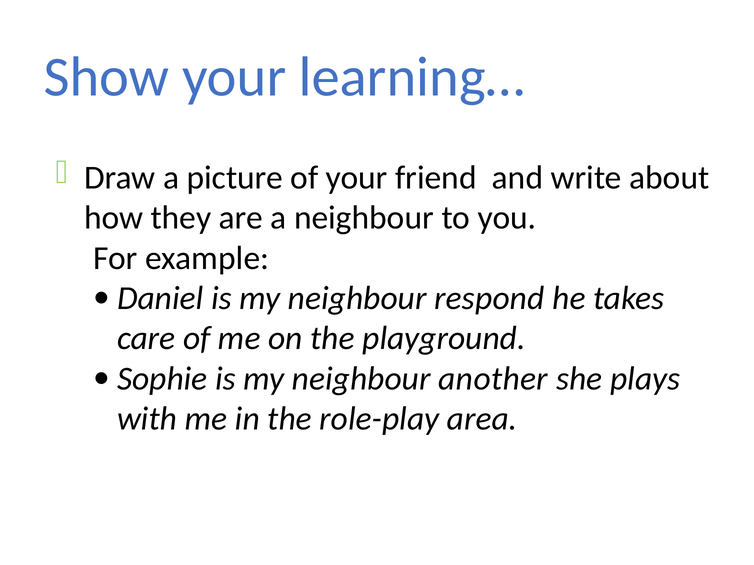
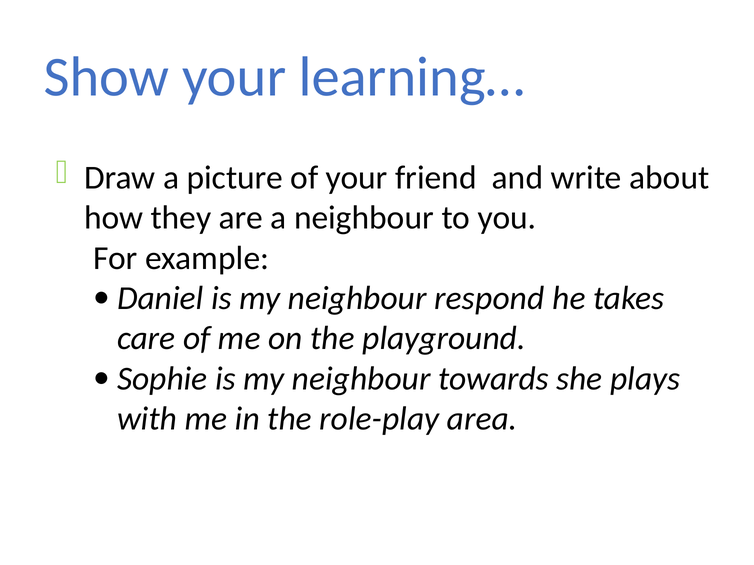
another: another -> towards
